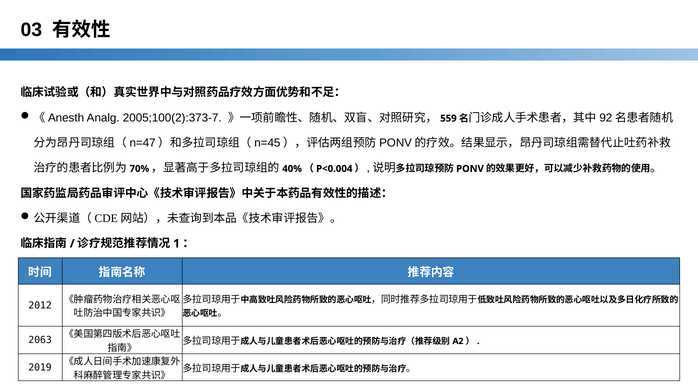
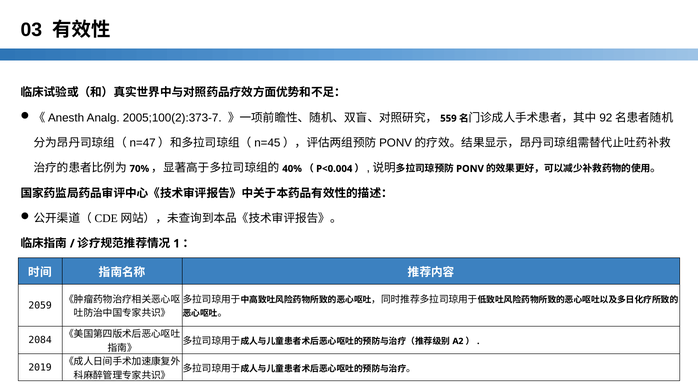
2012: 2012 -> 2059
2063: 2063 -> 2084
